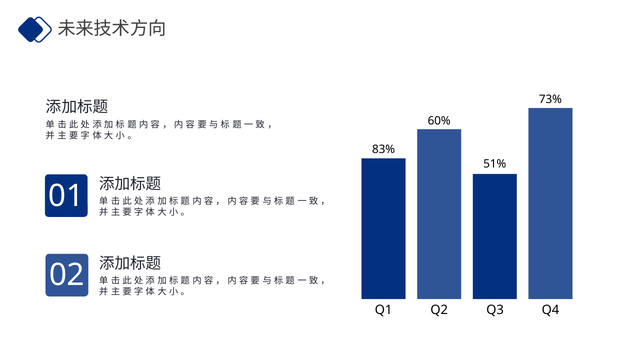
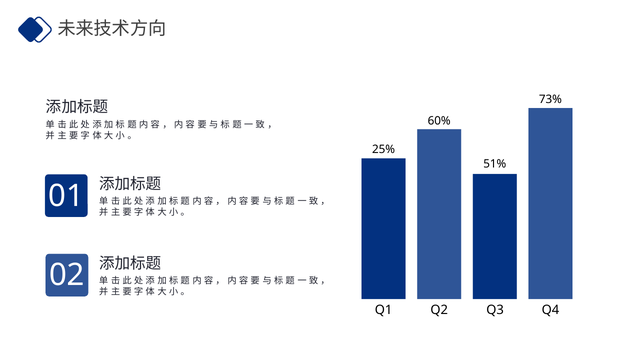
83%: 83% -> 25%
